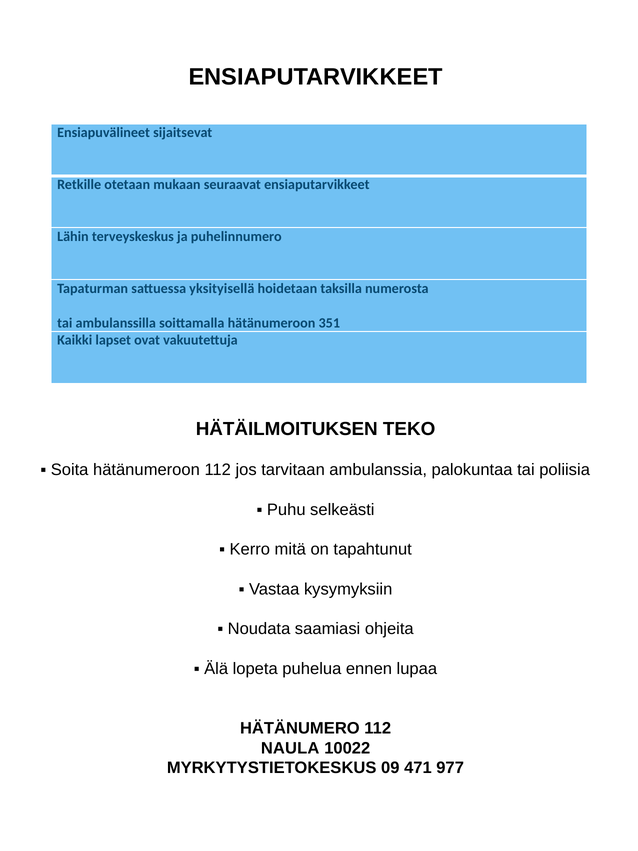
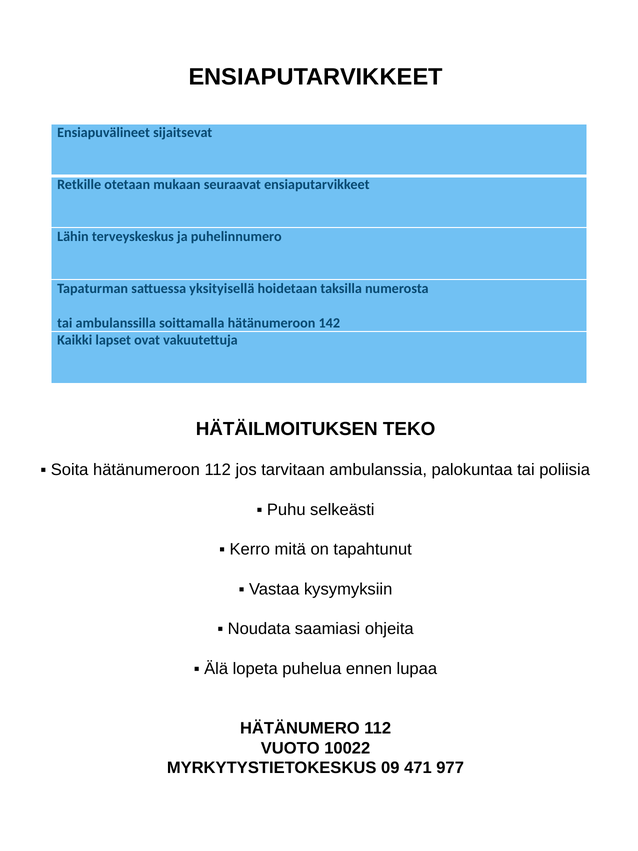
351: 351 -> 142
NAULA: NAULA -> VUOTO
